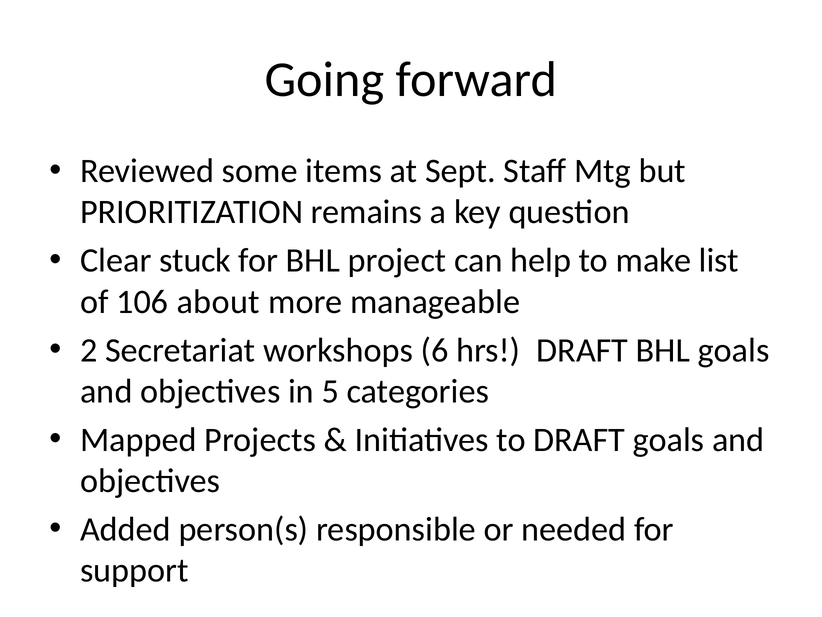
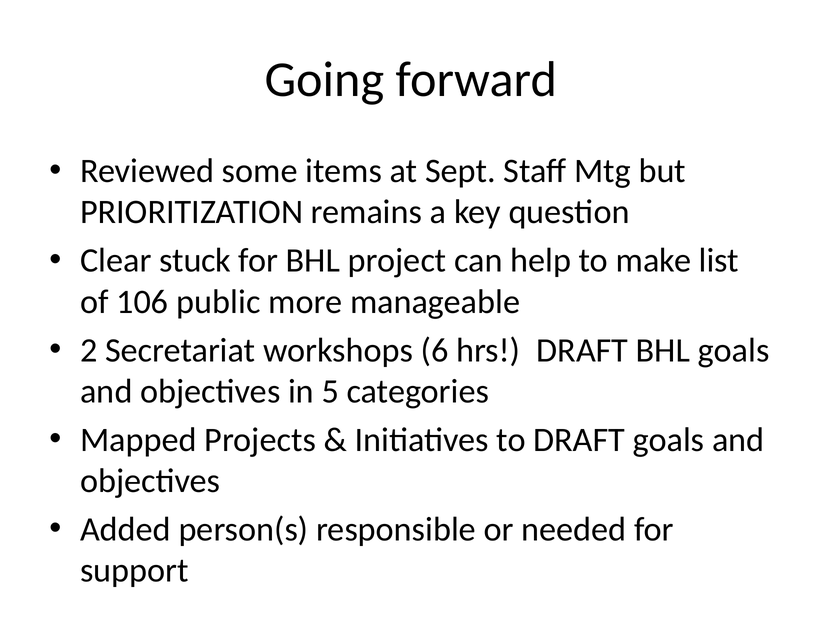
about: about -> public
